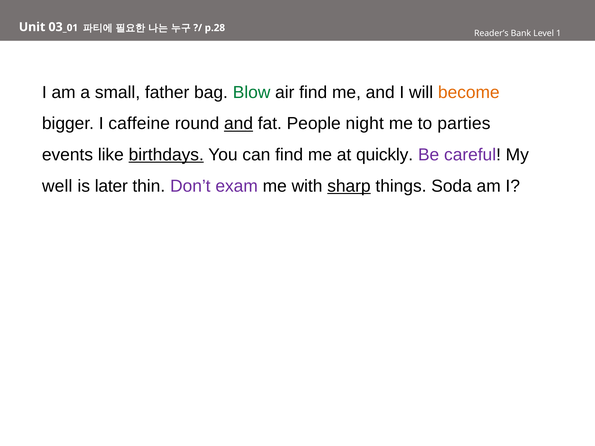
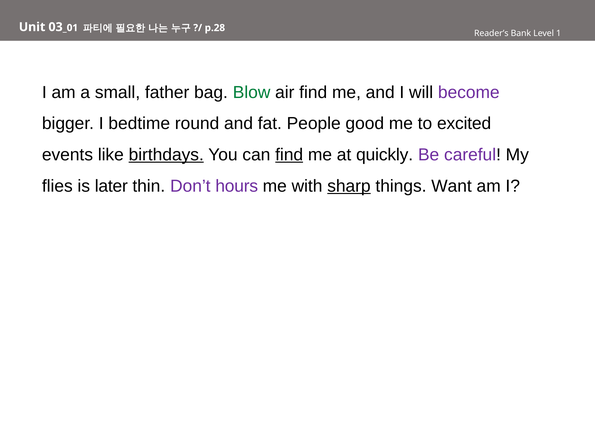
become colour: orange -> purple
caffeine: caffeine -> bedtime
and at (239, 124) underline: present -> none
night: night -> good
parties: parties -> excited
find at (289, 155) underline: none -> present
well: well -> flies
exam: exam -> hours
Soda: Soda -> Want
